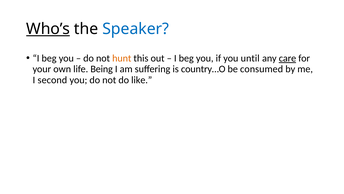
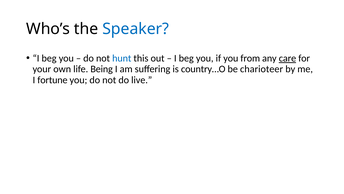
Who’s underline: present -> none
hunt colour: orange -> blue
until: until -> from
consumed: consumed -> charioteer
second: second -> fortune
like: like -> live
